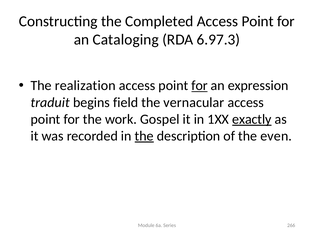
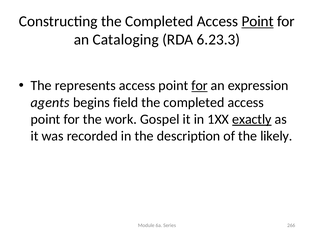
Point at (258, 21) underline: none -> present
6.97.3: 6.97.3 -> 6.23.3
realization: realization -> represents
traduit: traduit -> agents
vernacular at (194, 102): vernacular -> completed
the at (144, 136) underline: present -> none
even: even -> likely
